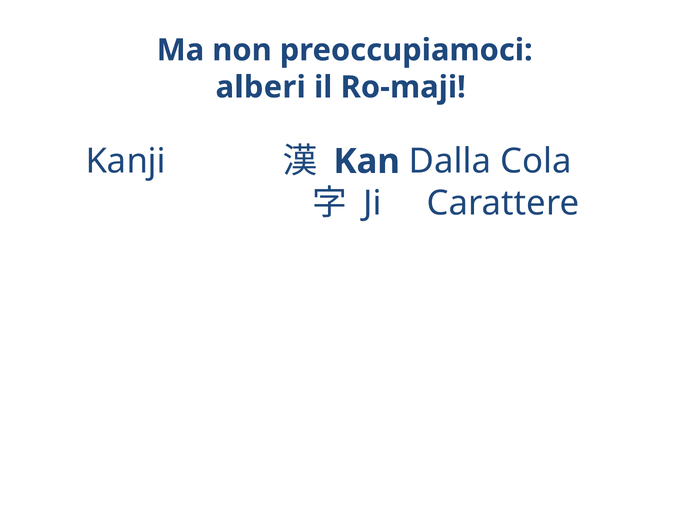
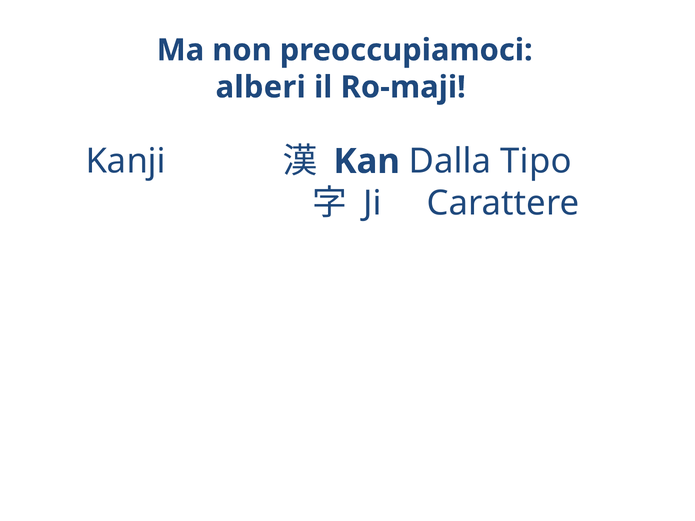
Cola: Cola -> Tipo
